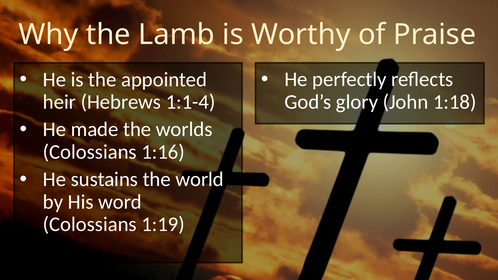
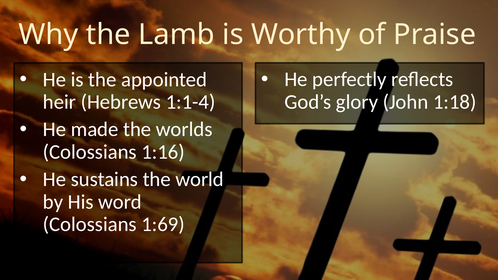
1:19: 1:19 -> 1:69
